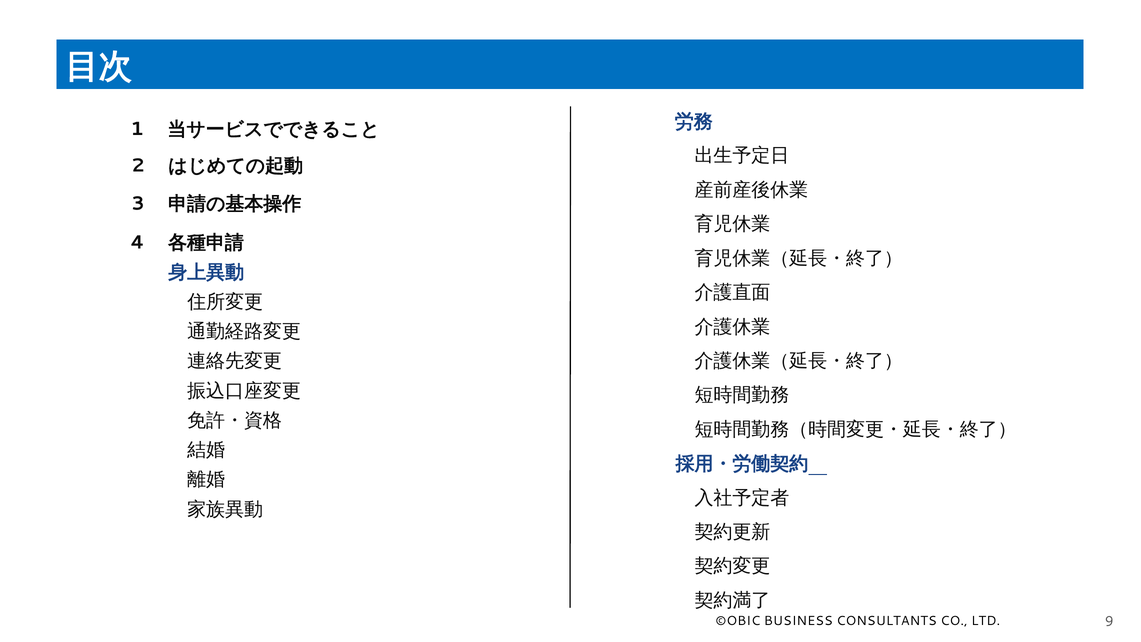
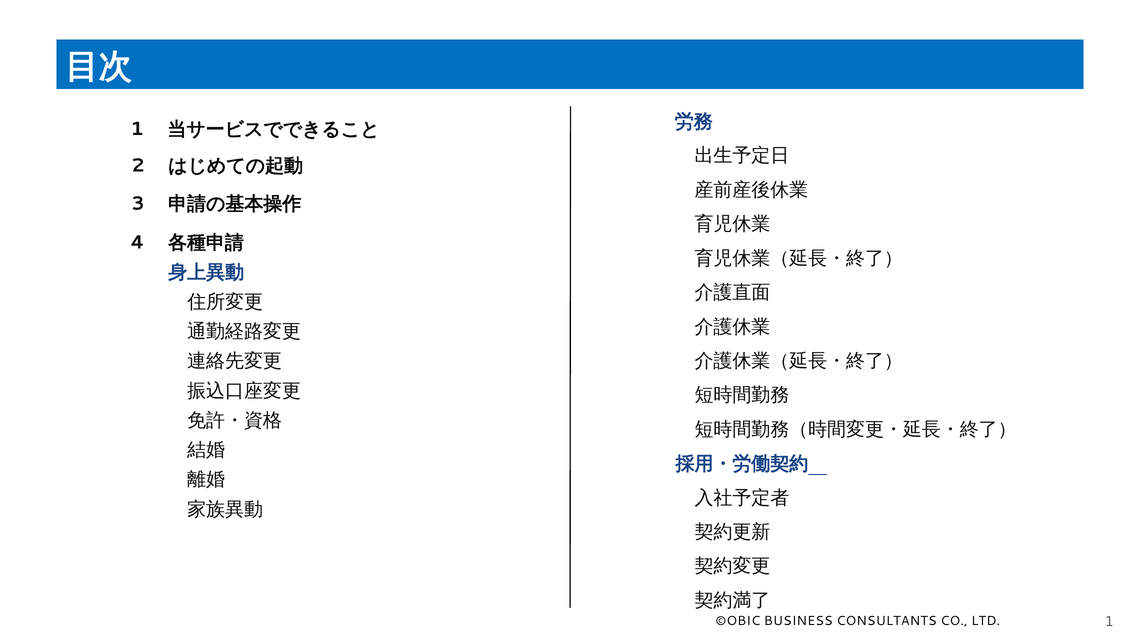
LTD 9: 9 -> 1
